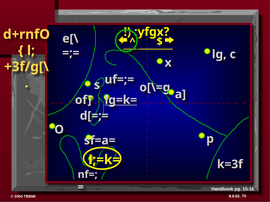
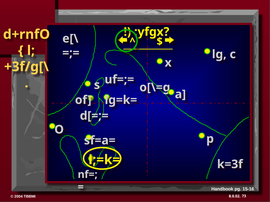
lg=k= underline: present -> none
